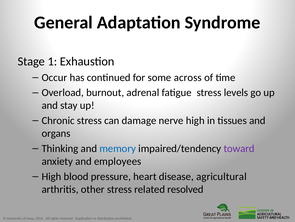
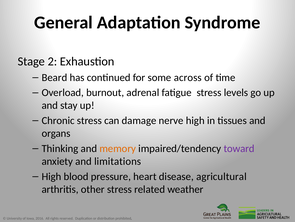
1: 1 -> 2
Occur: Occur -> Beard
memory colour: blue -> orange
employees: employees -> limitations
resolved: resolved -> weather
